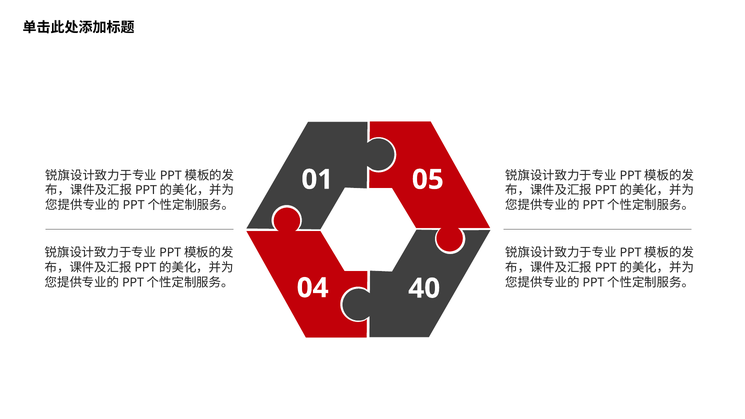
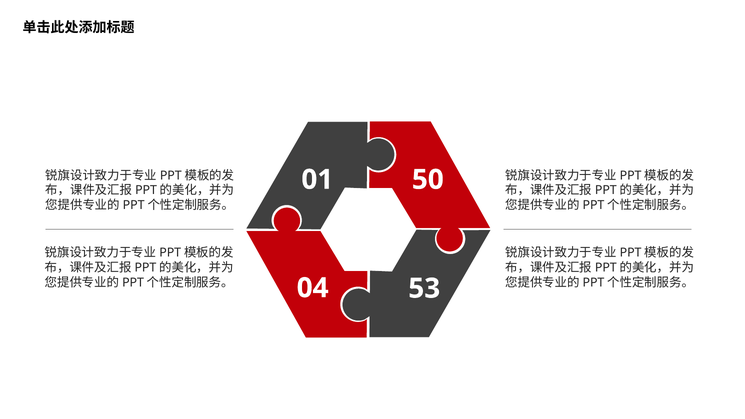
05: 05 -> 50
40: 40 -> 53
